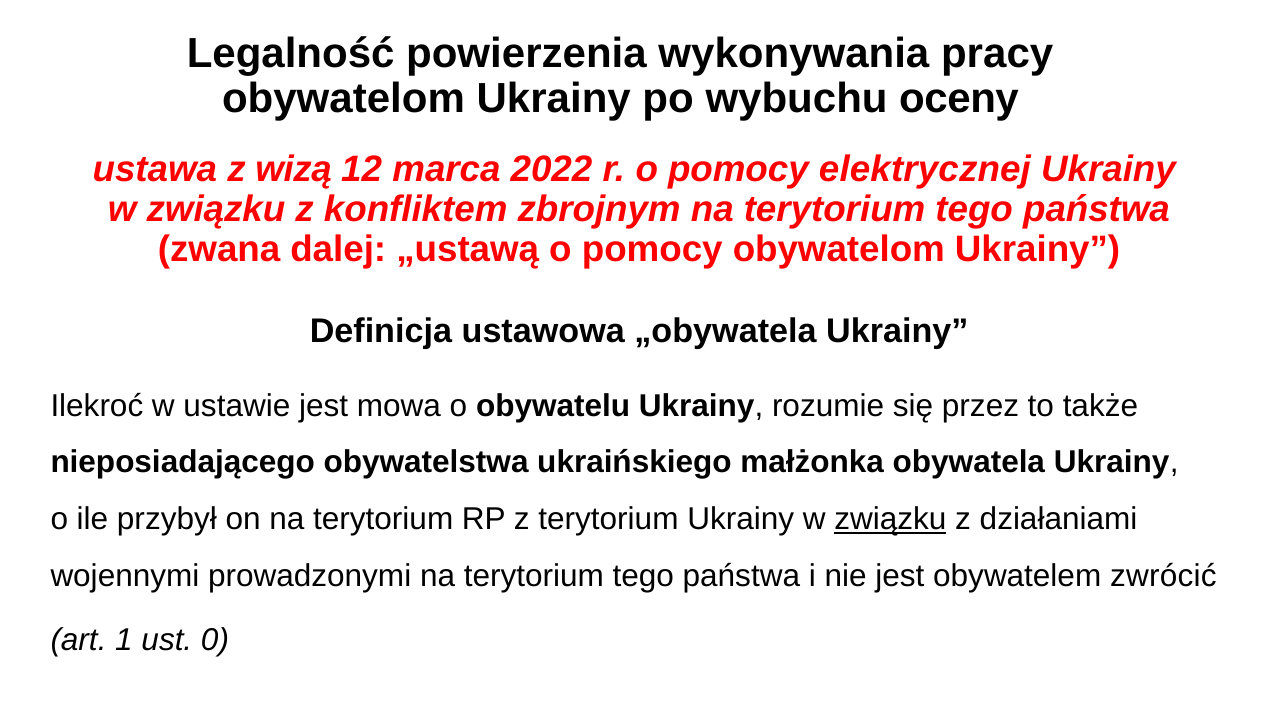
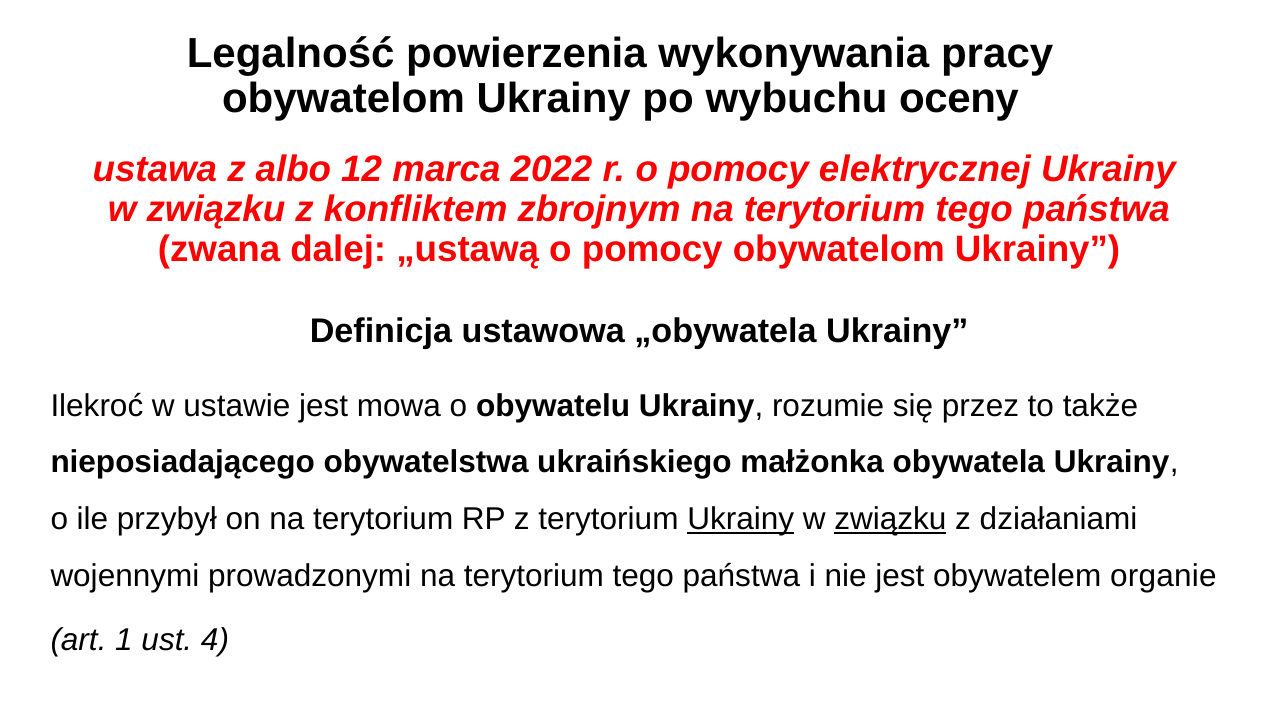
wizą: wizą -> albo
Ukrainy at (741, 519) underline: none -> present
zwrócić: zwrócić -> organie
0: 0 -> 4
